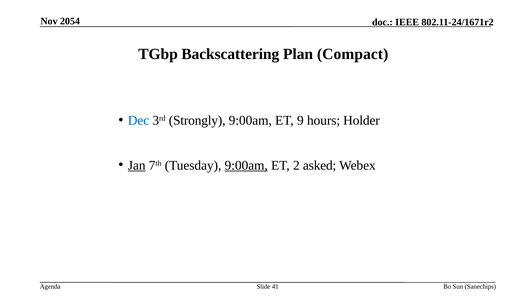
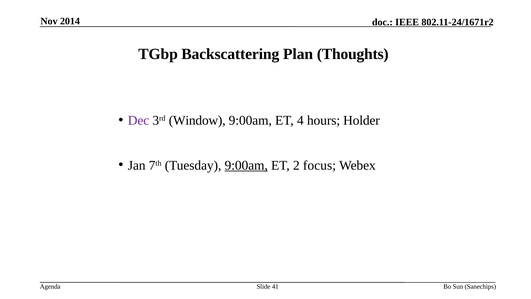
2054: 2054 -> 2014
Compact: Compact -> Thoughts
Dec colour: blue -> purple
Strongly: Strongly -> Window
9: 9 -> 4
Jan underline: present -> none
asked: asked -> focus
